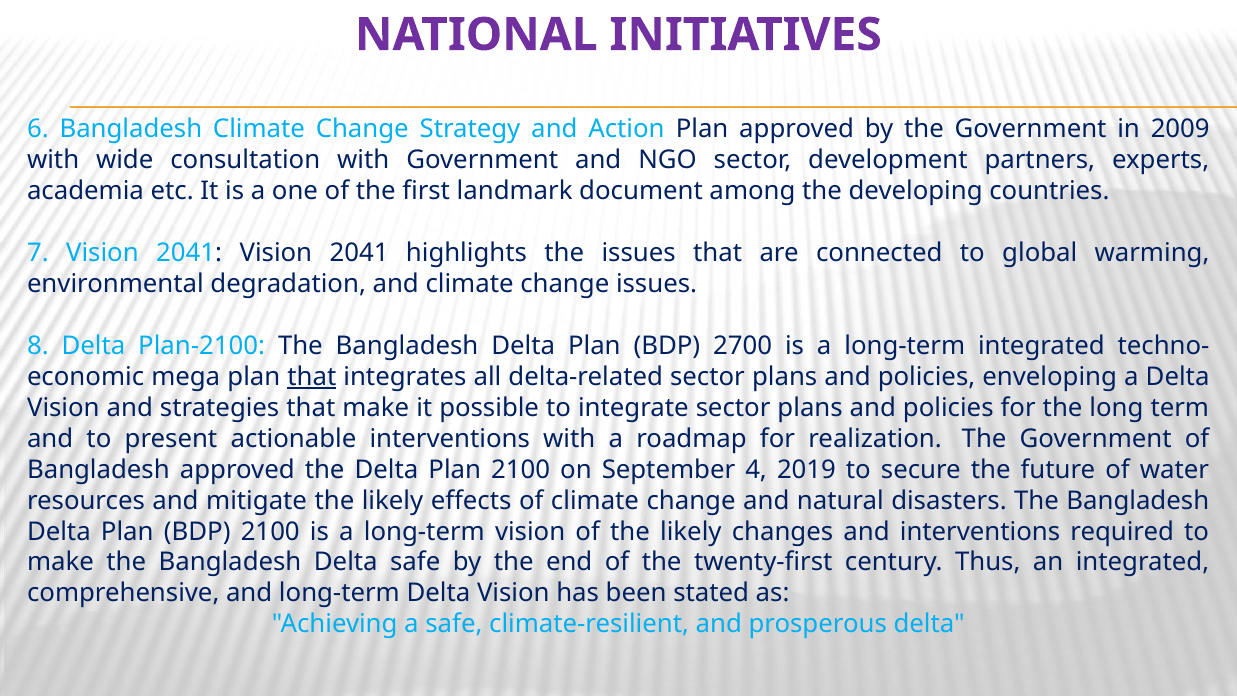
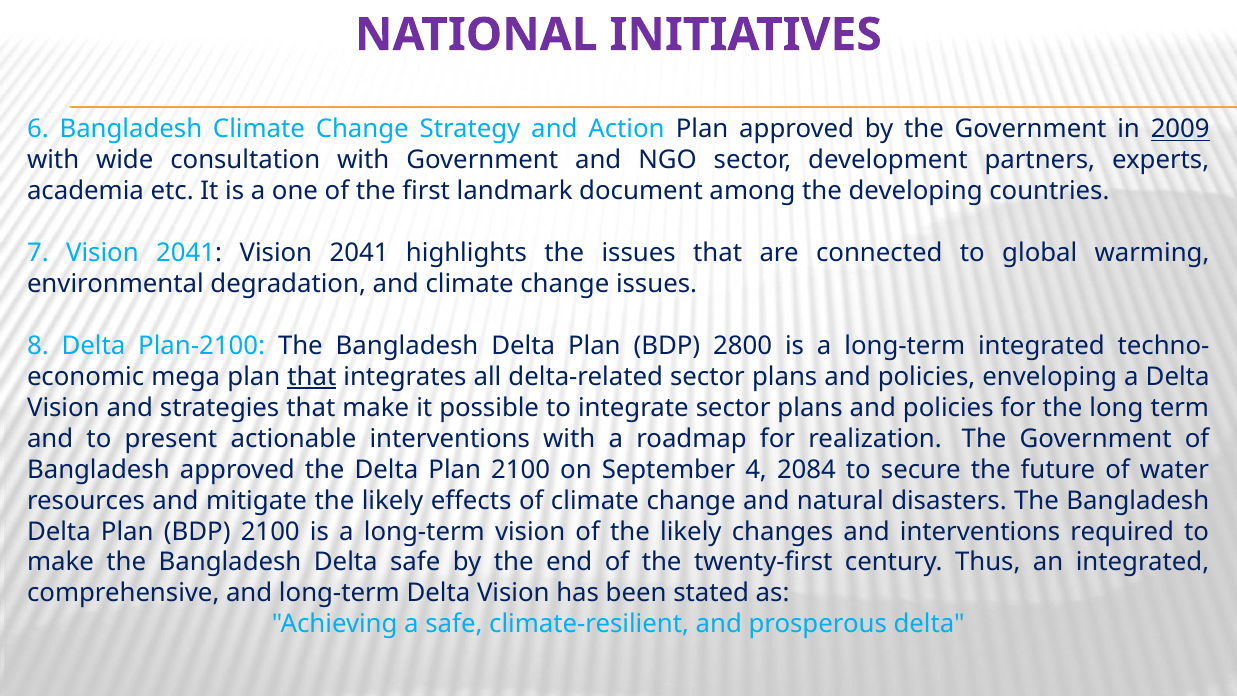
2009 underline: none -> present
2700: 2700 -> 2800
2019: 2019 -> 2084
